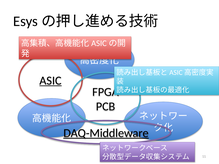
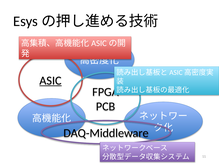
DAQ-Middleware underline: present -> none
